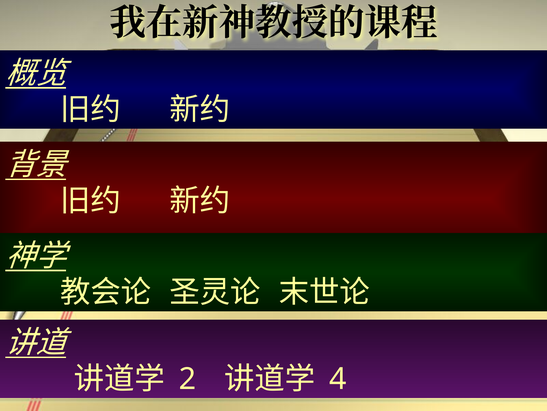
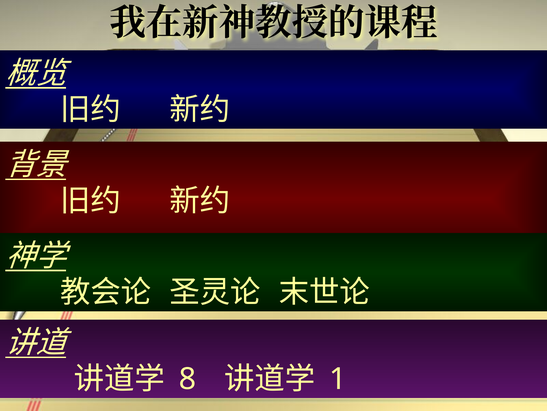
2: 2 -> 8
4: 4 -> 1
